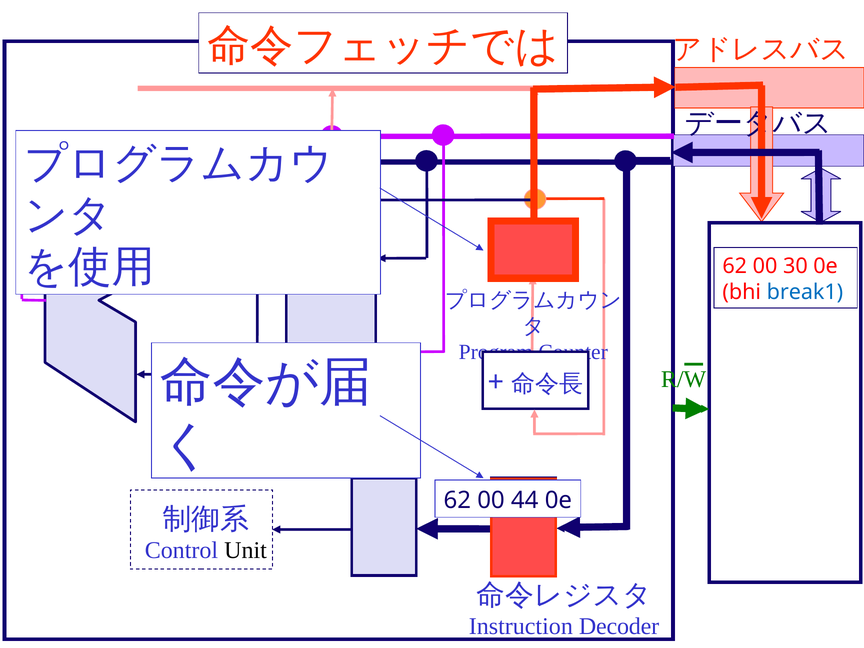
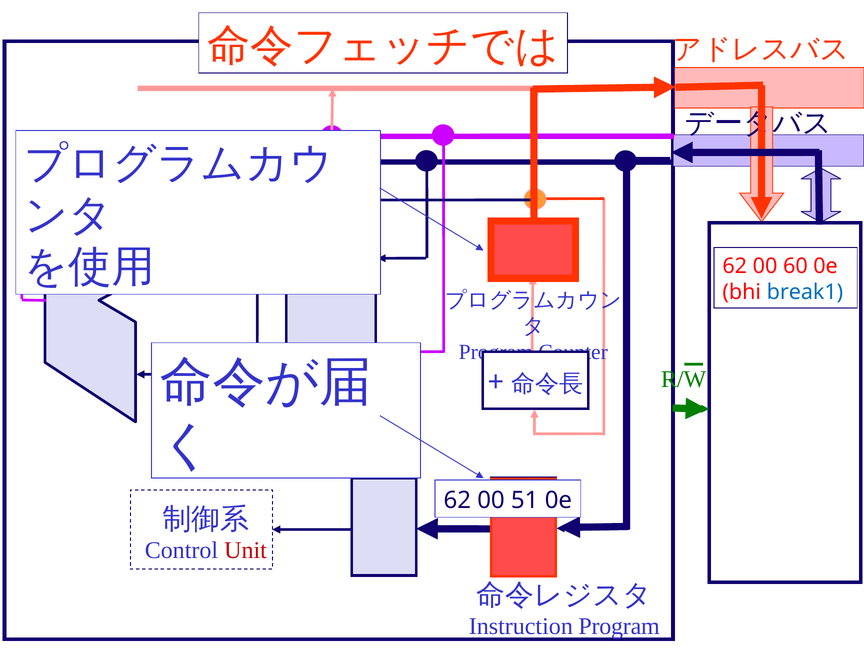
30: 30 -> 60
44: 44 -> 51
Unit colour: black -> red
Instruction Decoder: Decoder -> Program
